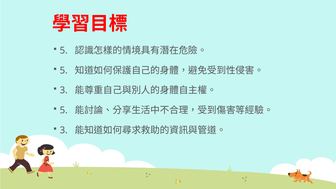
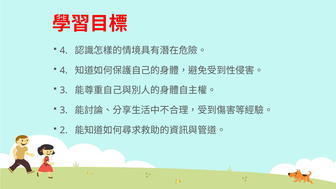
5 at (64, 51): 5 -> 4
5 at (64, 70): 5 -> 4
5 at (64, 110): 5 -> 3
3 at (64, 130): 3 -> 2
